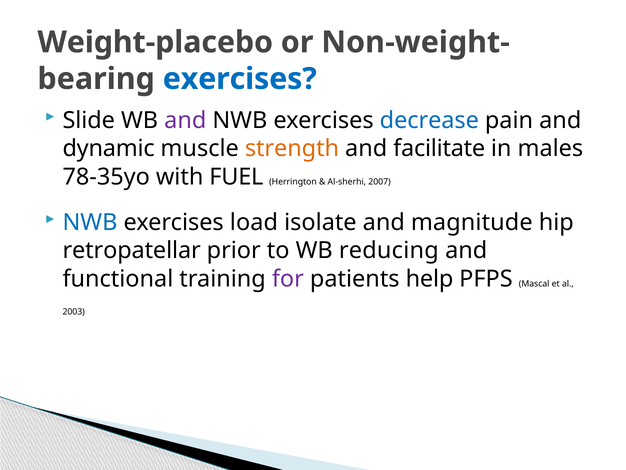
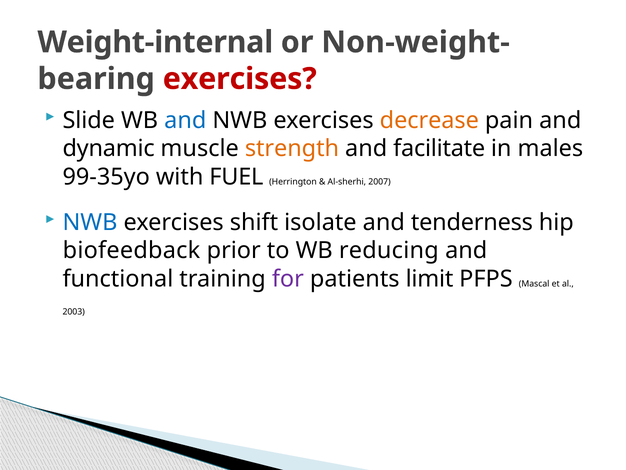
Weight-placebo: Weight-placebo -> Weight-internal
exercises at (240, 79) colour: blue -> red
and at (185, 120) colour: purple -> blue
decrease colour: blue -> orange
78-35yo: 78-35yo -> 99-35yo
load: load -> shift
magnitude: magnitude -> tenderness
retropatellar: retropatellar -> biofeedback
help: help -> limit
